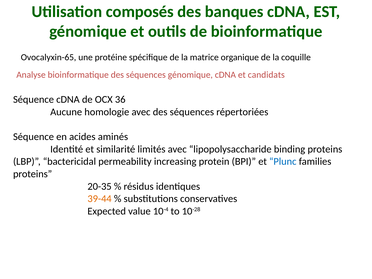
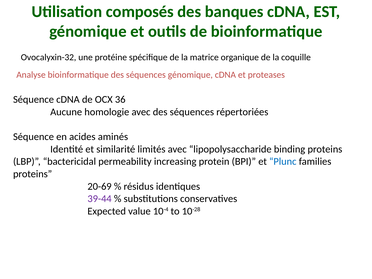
Ovocalyxin-65: Ovocalyxin-65 -> Ovocalyxin-32
candidats: candidats -> proteases
20-35: 20-35 -> 20-69
39-44 colour: orange -> purple
